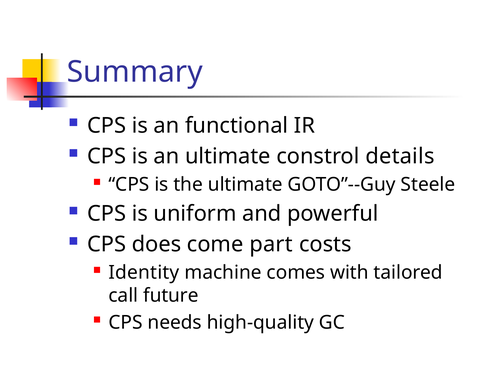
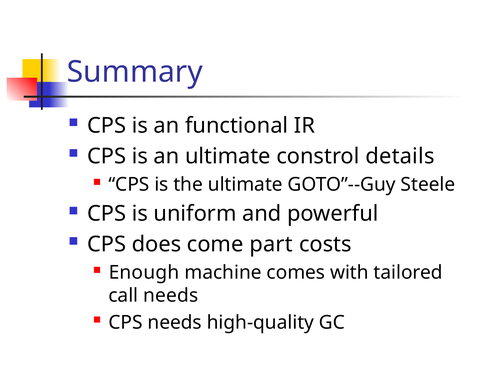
Identity: Identity -> Enough
call future: future -> needs
